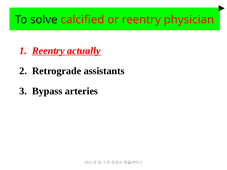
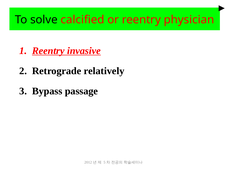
actually: actually -> invasive
assistants: assistants -> relatively
arteries: arteries -> passage
